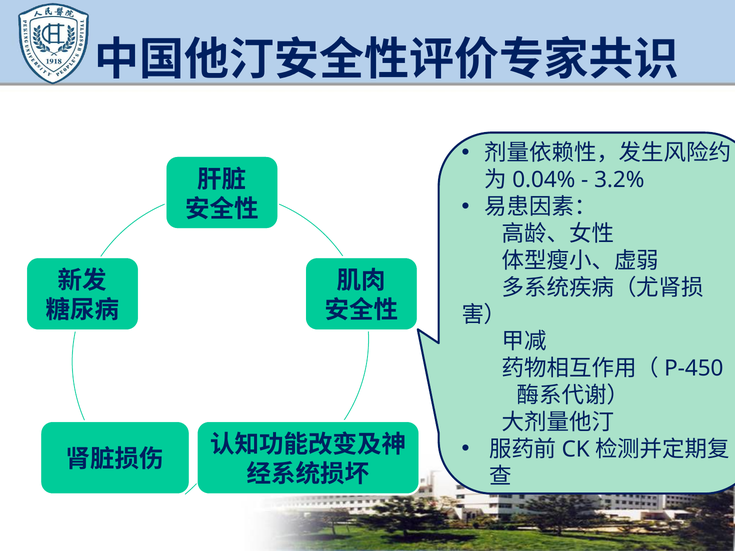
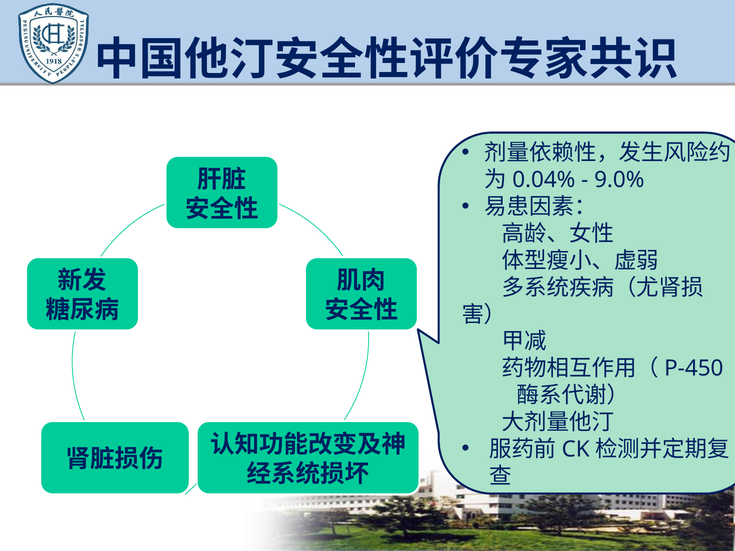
3.2%: 3.2% -> 9.0%
